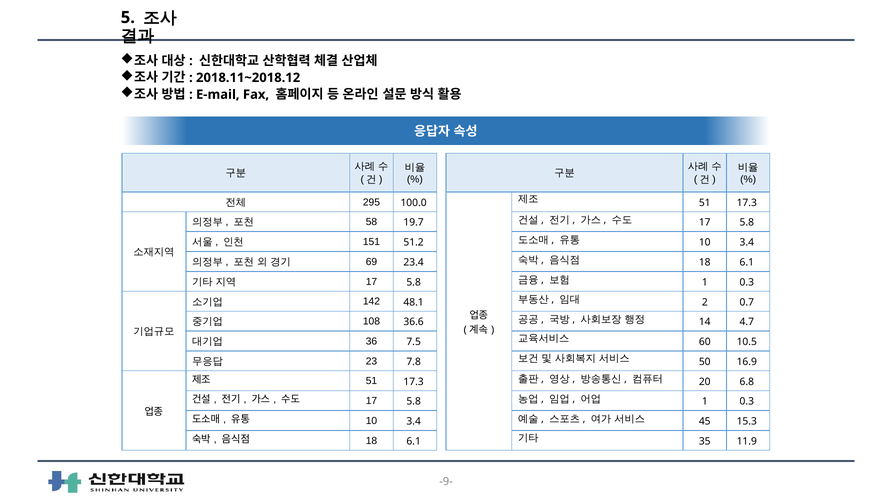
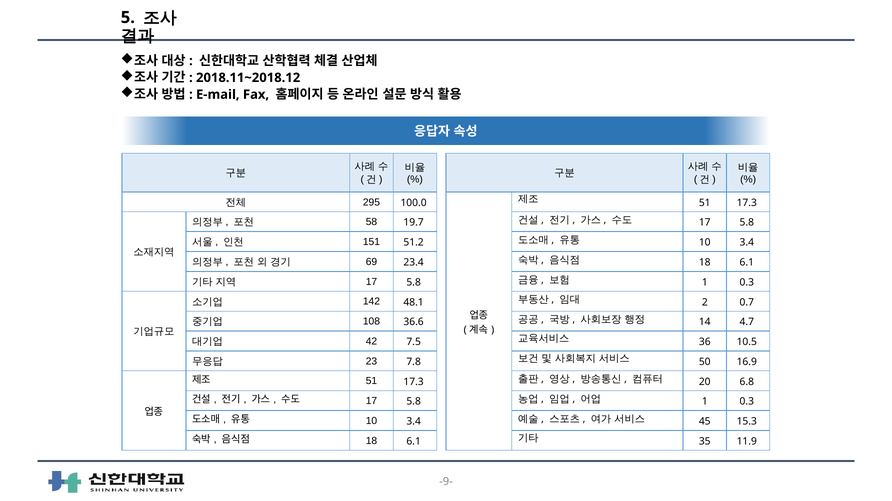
60: 60 -> 36
36: 36 -> 42
